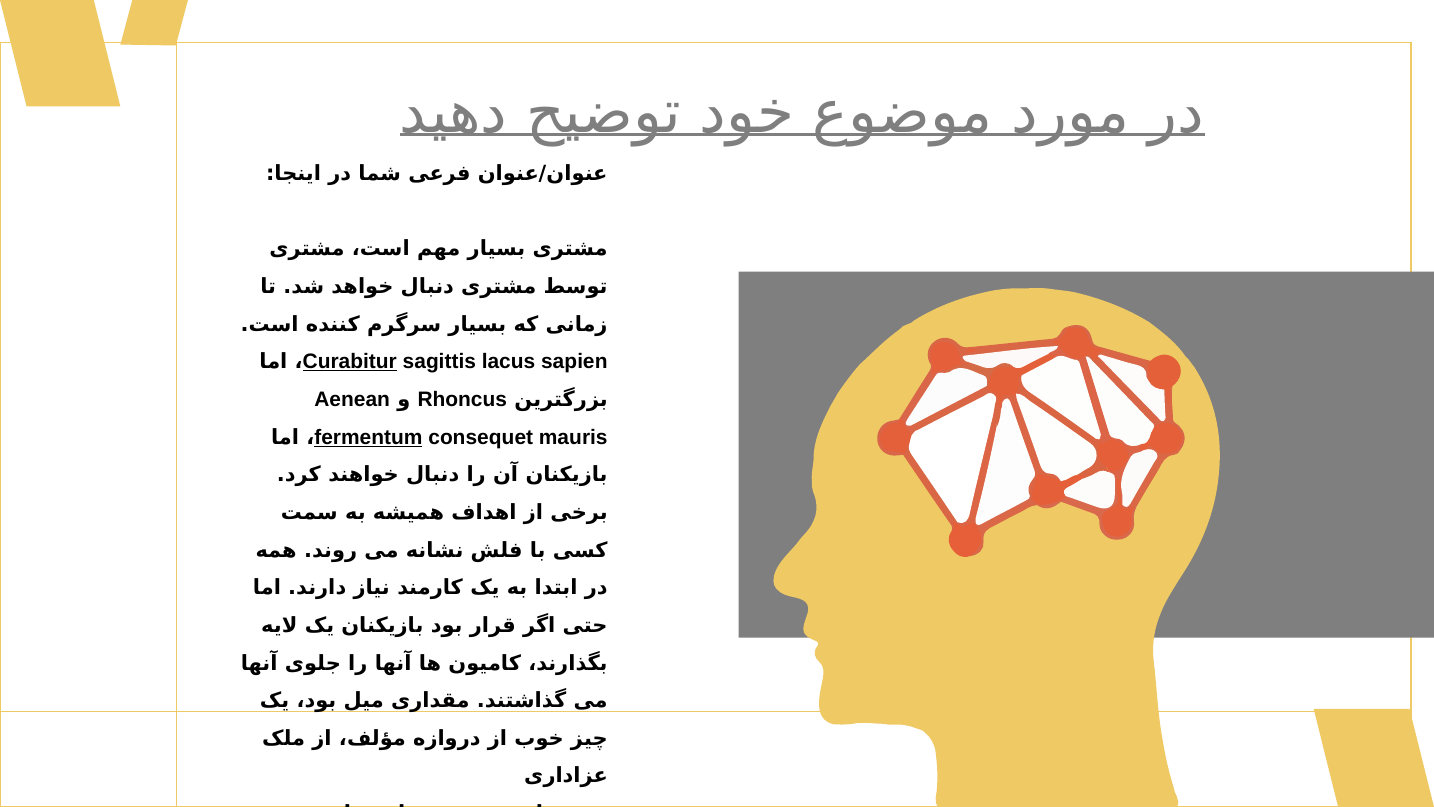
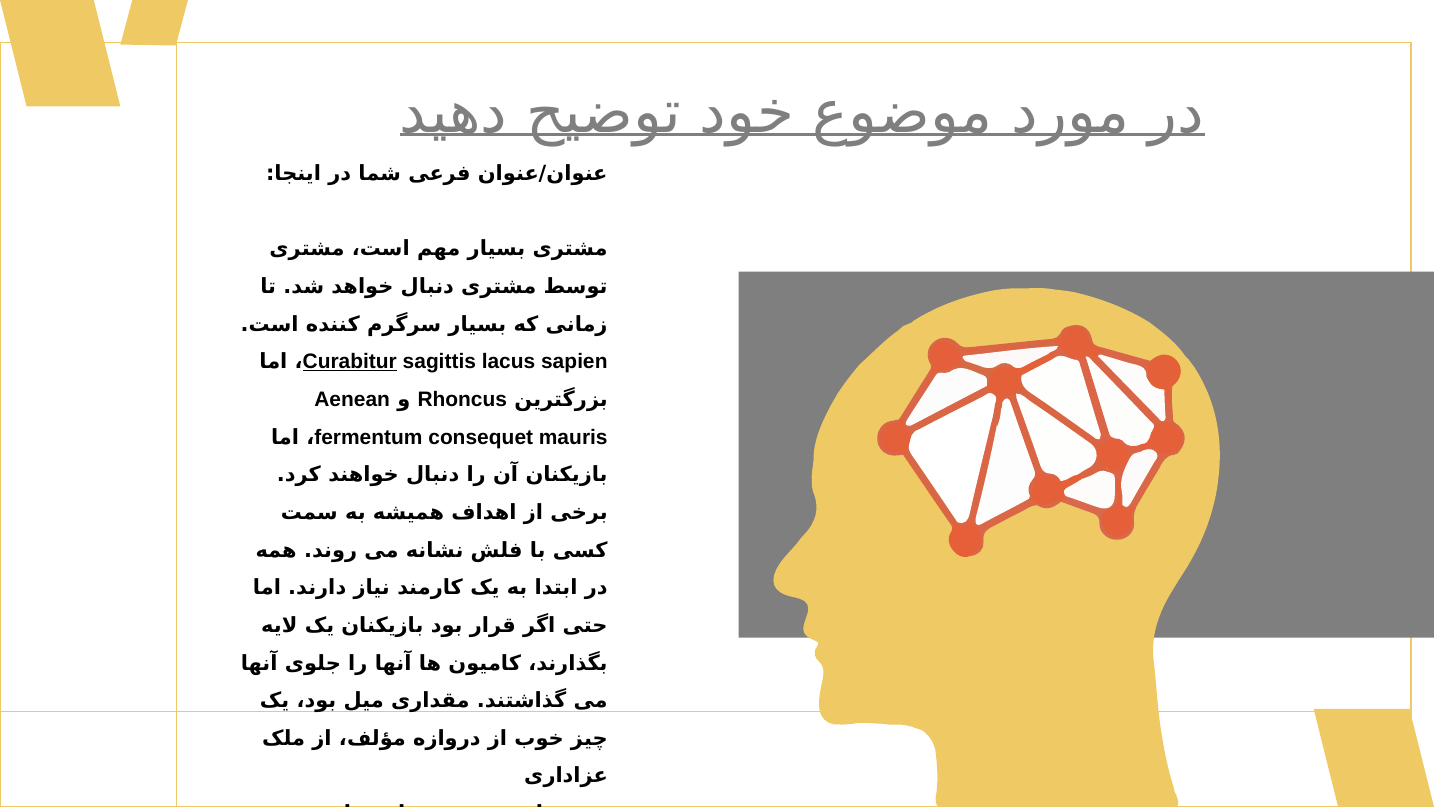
fermentum underline: present -> none
